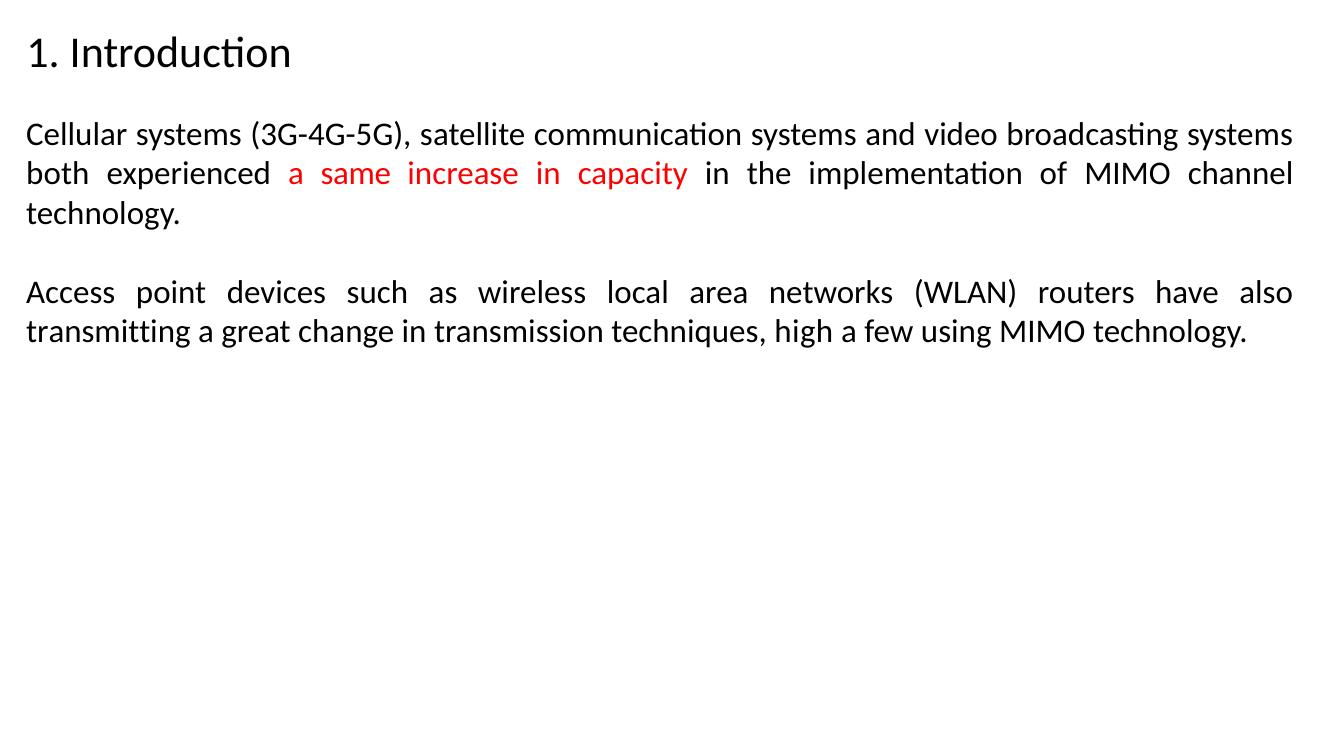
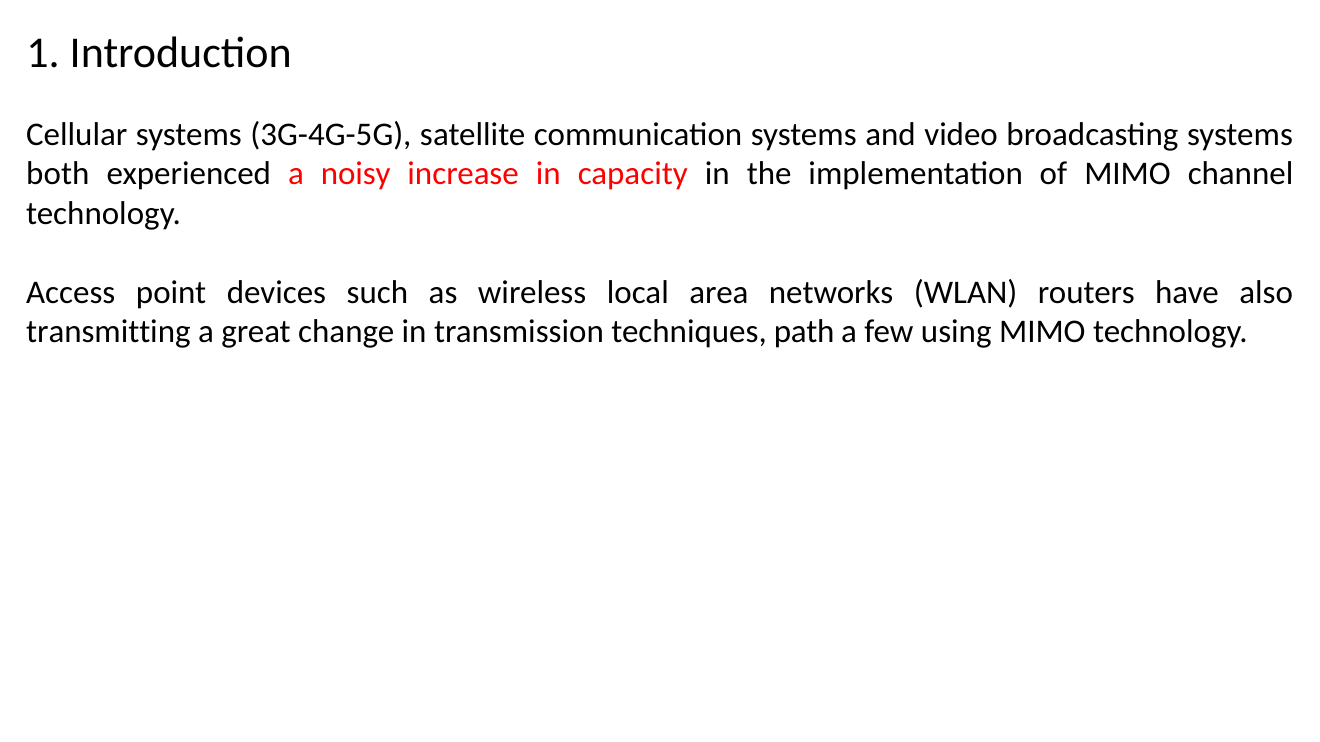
same: same -> noisy
high: high -> path
